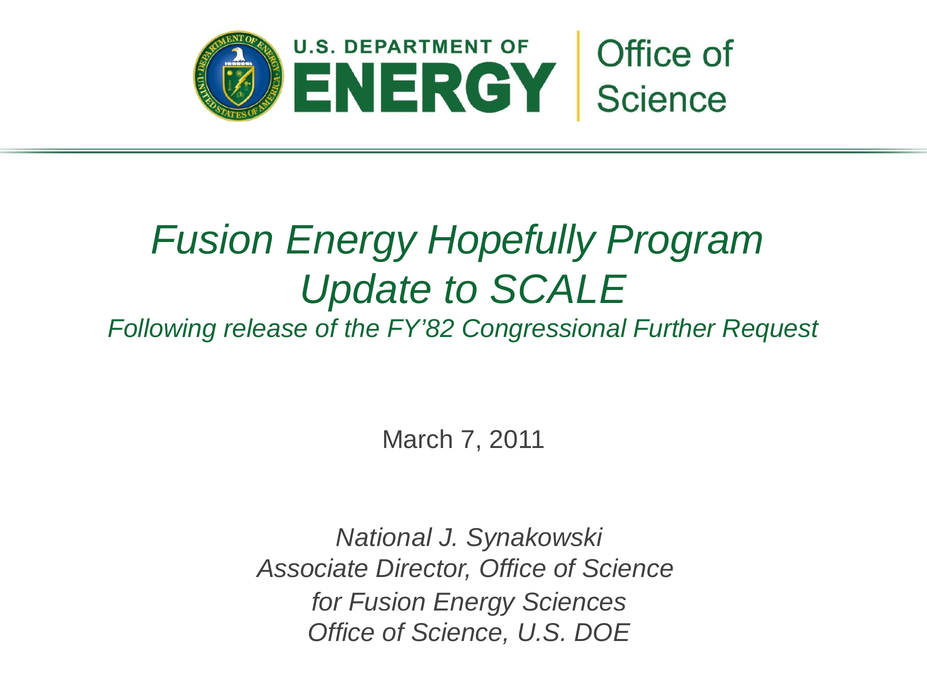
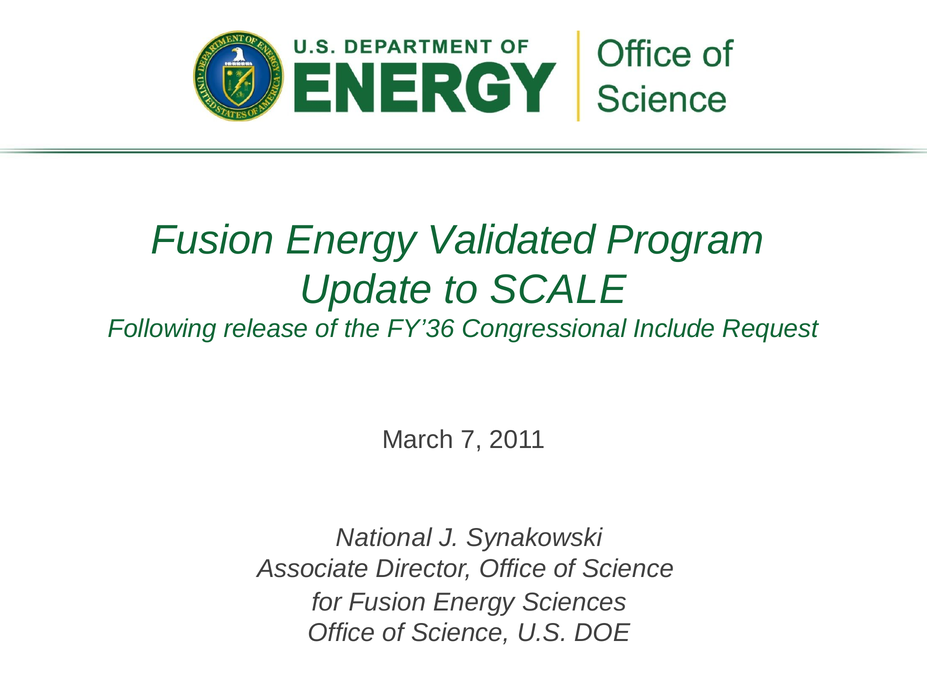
Hopefully: Hopefully -> Validated
FY’82: FY’82 -> FY’36
Further: Further -> Include
